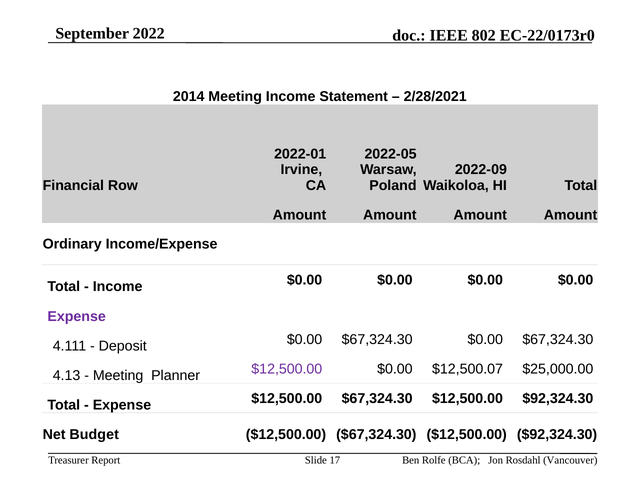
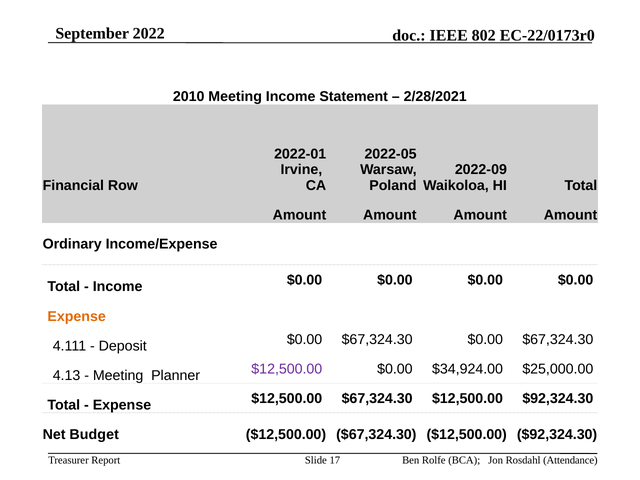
2014: 2014 -> 2010
Expense at (77, 316) colour: purple -> orange
$12,500.07: $12,500.07 -> $34,924.00
Vancouver: Vancouver -> Attendance
